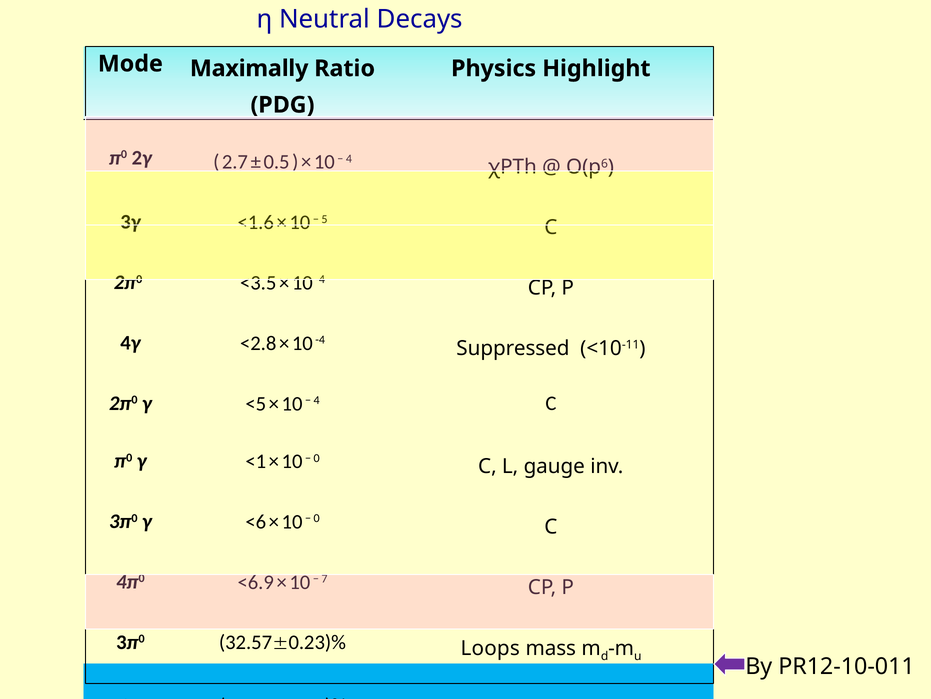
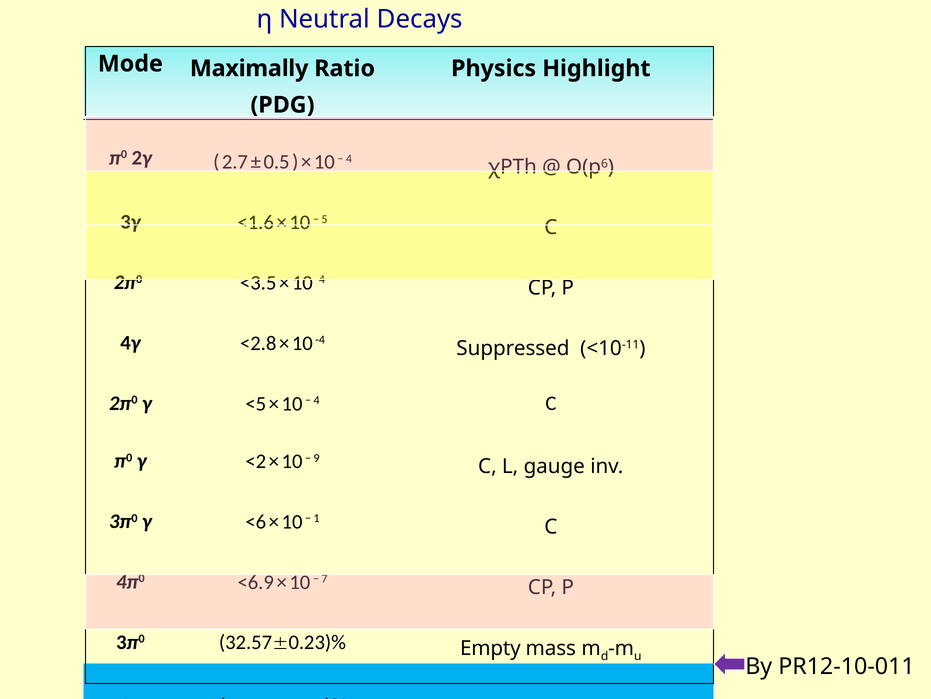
<1: <1 -> <2
0 at (317, 458): 0 -> 9
0 at (317, 518): 0 -> 1
Loops: Loops -> Empty
